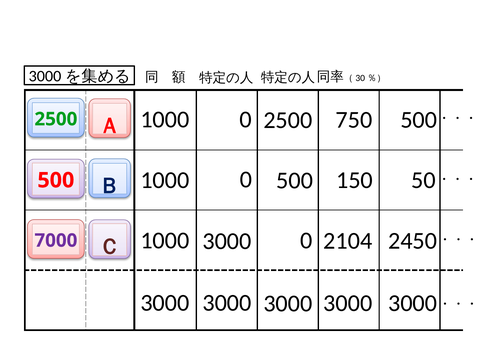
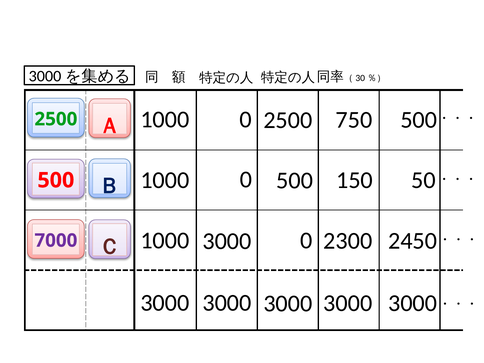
2104: 2104 -> 2300
